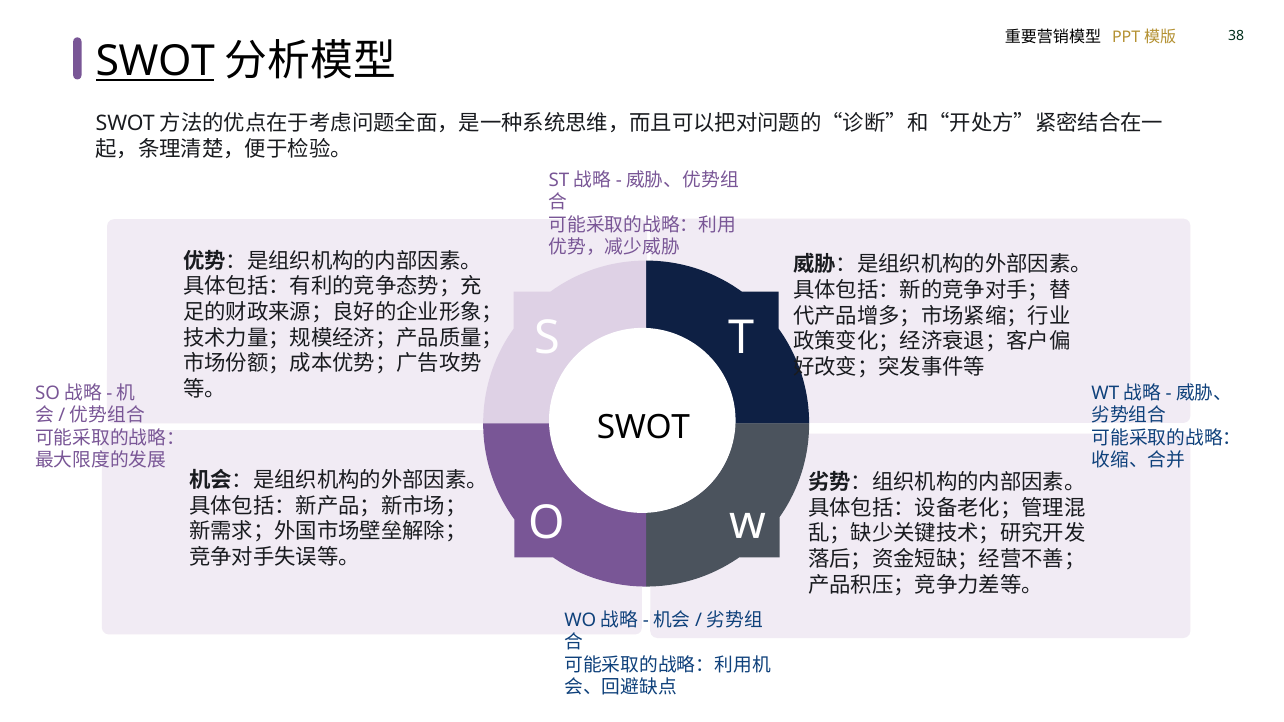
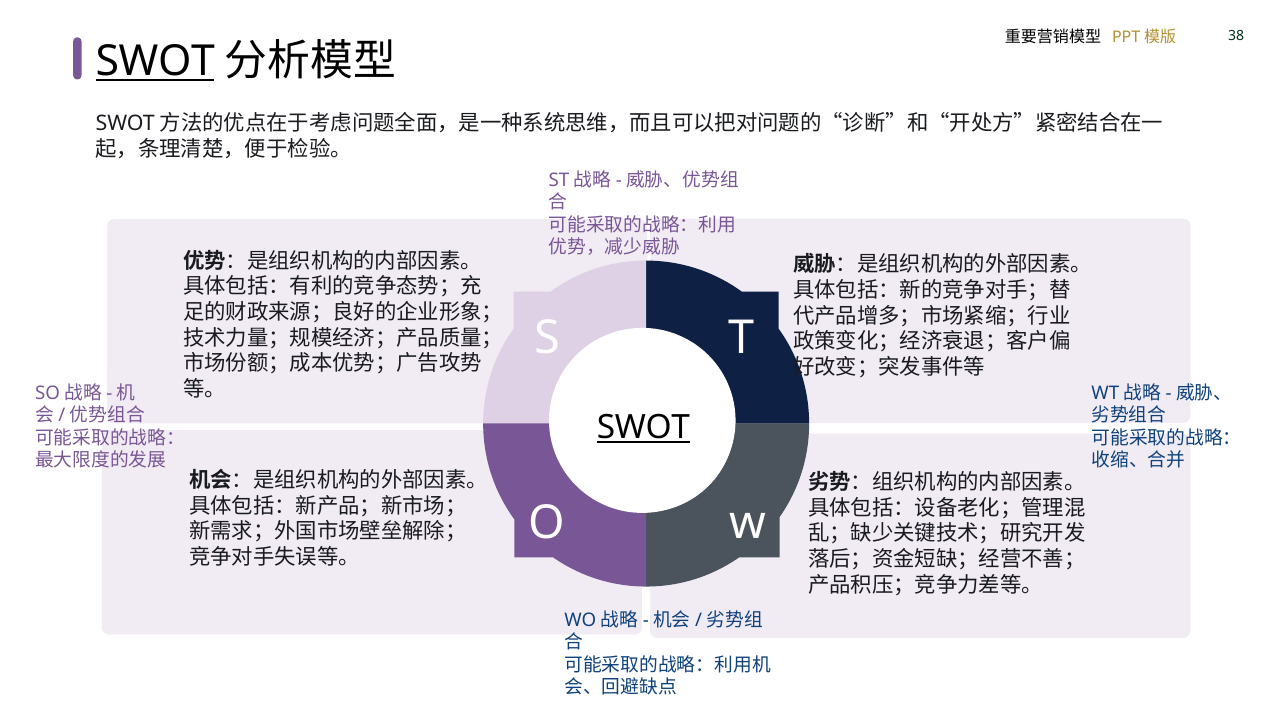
SWOT at (643, 428) underline: none -> present
